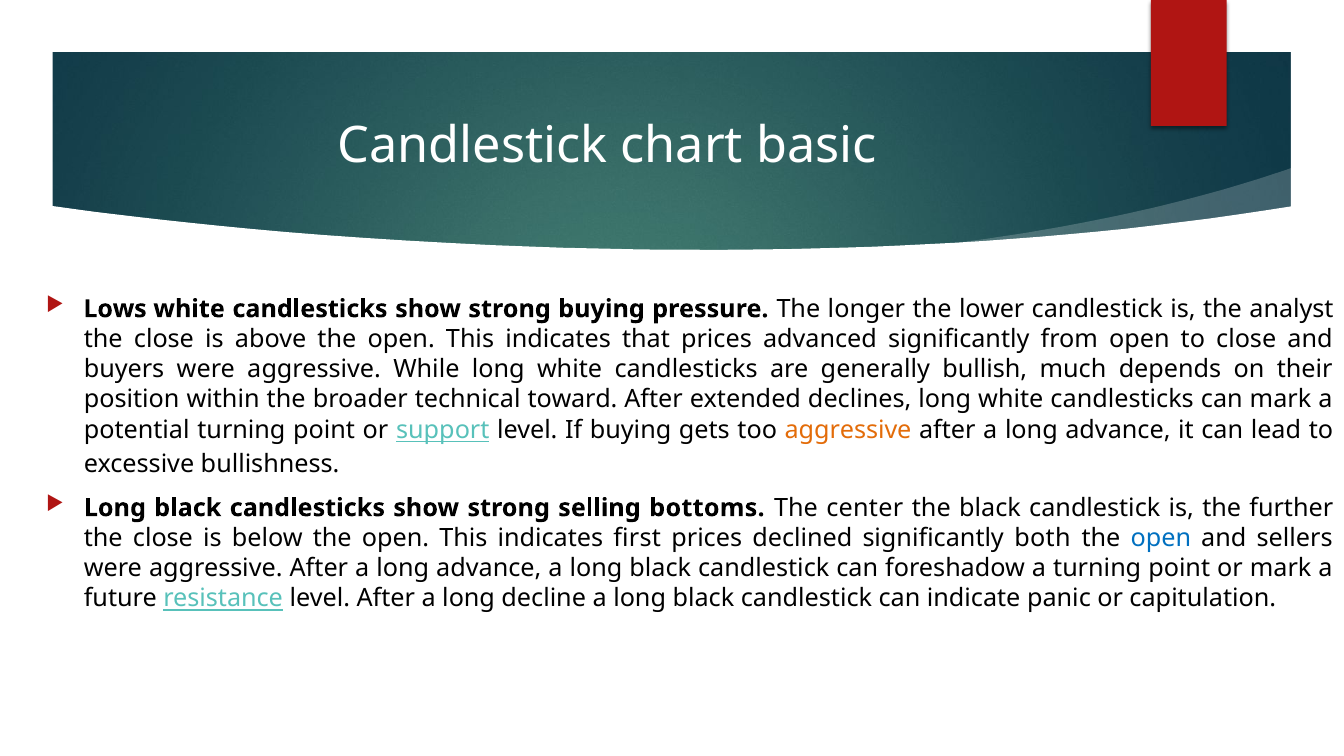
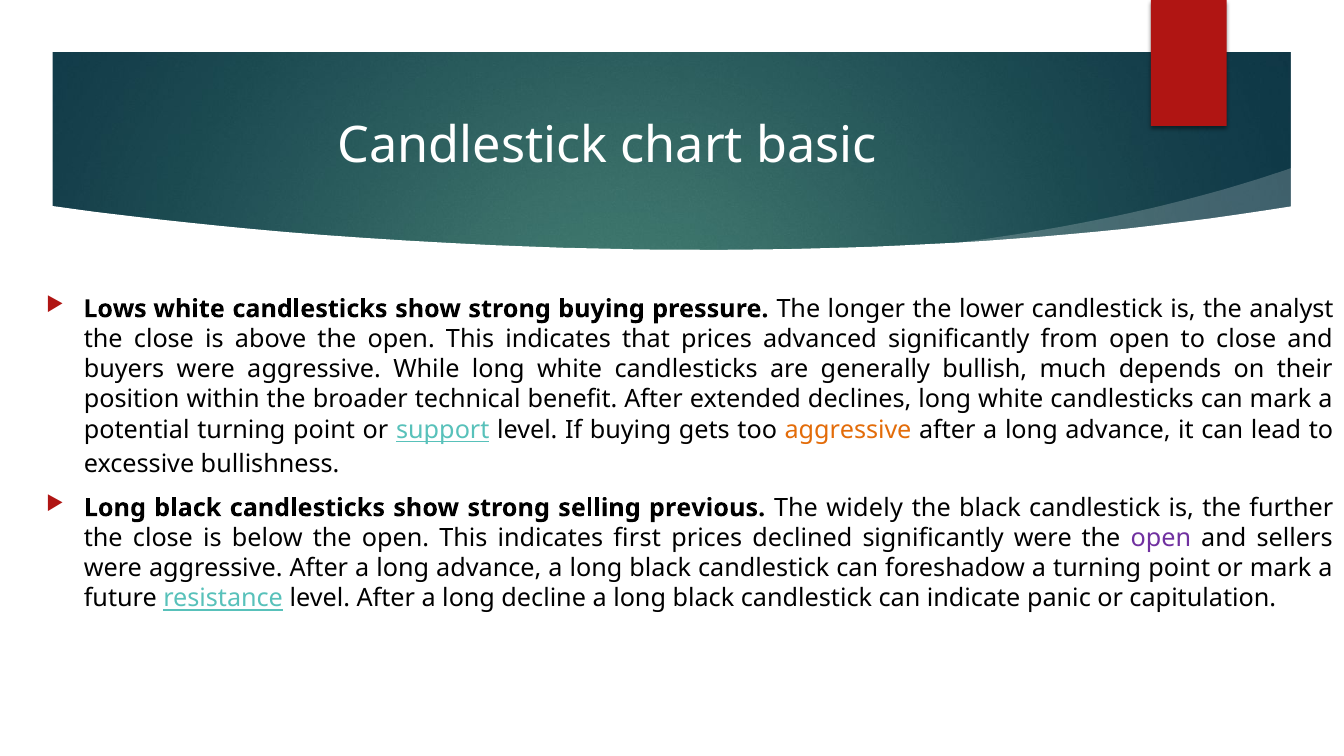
toward: toward -> benefit
bottoms: bottoms -> previous
center: center -> widely
significantly both: both -> were
open at (1161, 538) colour: blue -> purple
